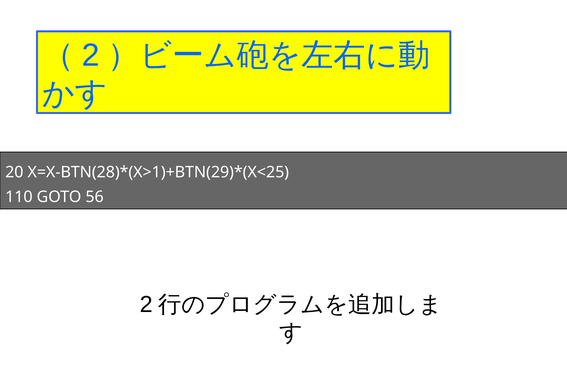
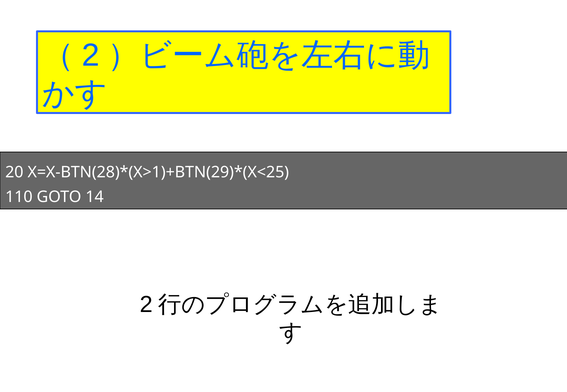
56: 56 -> 14
